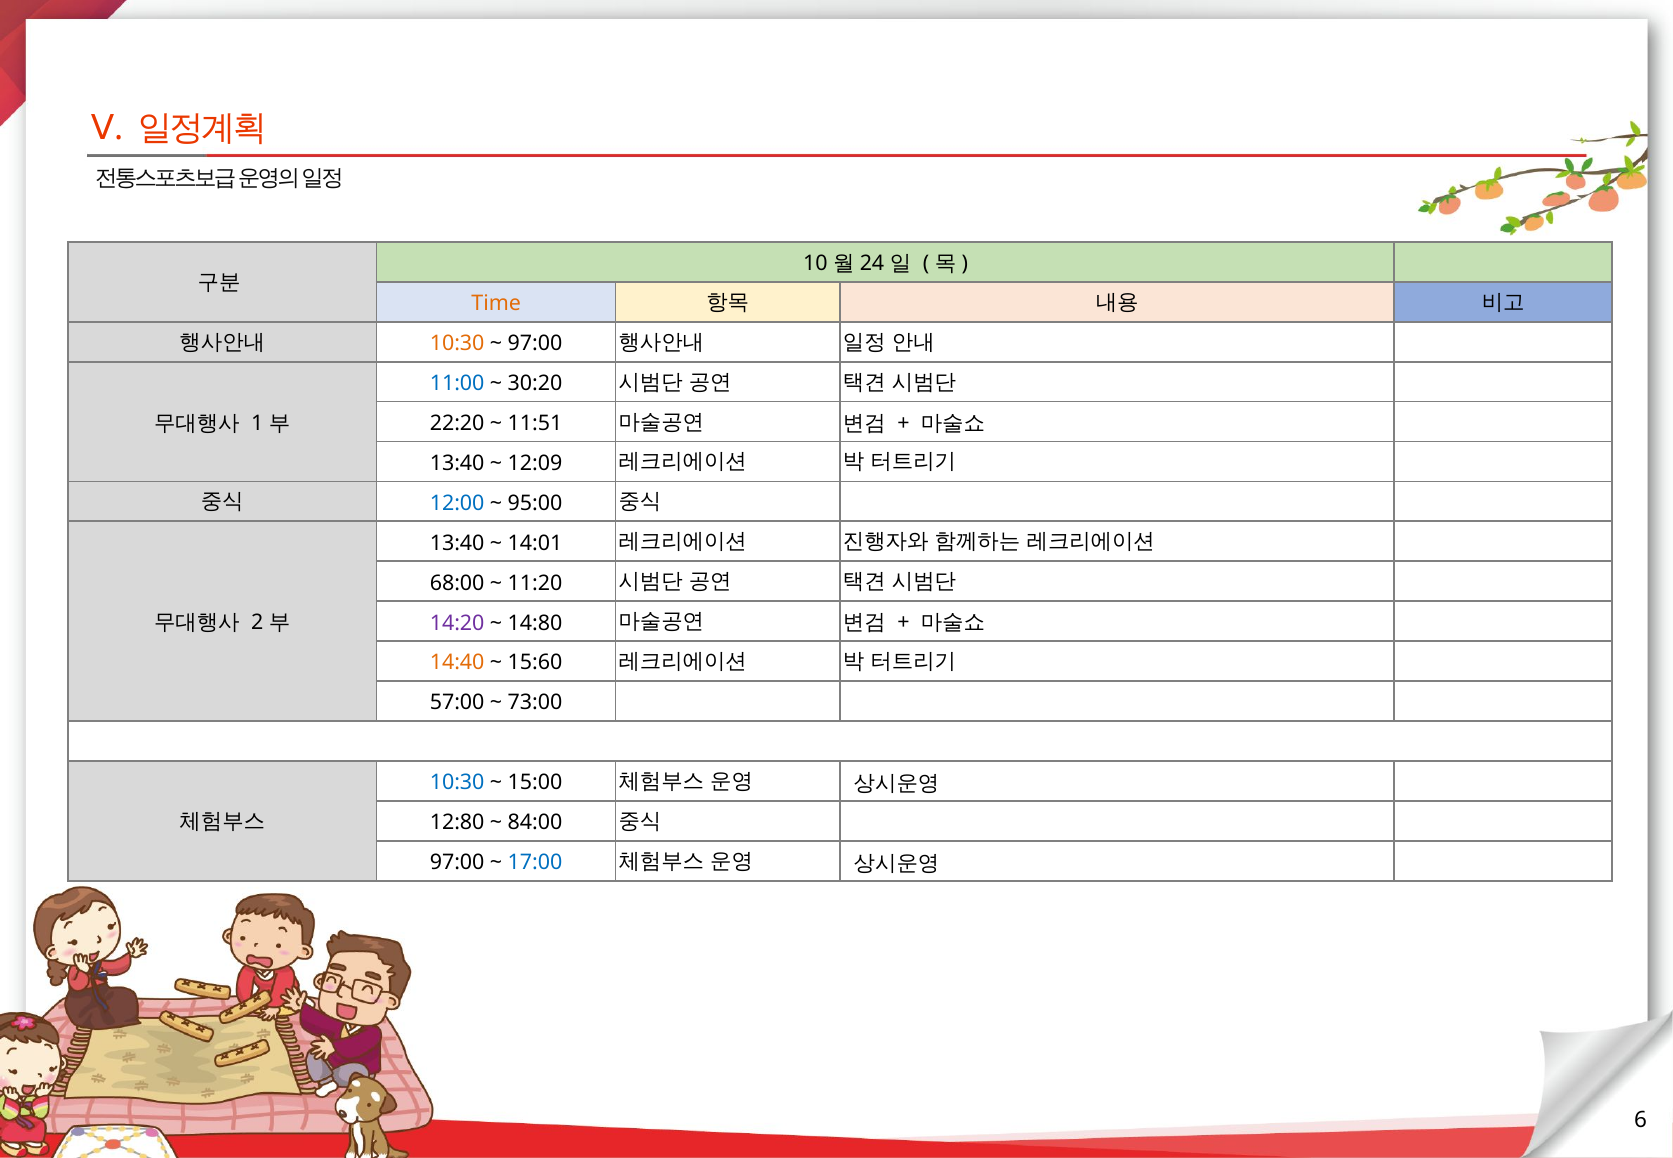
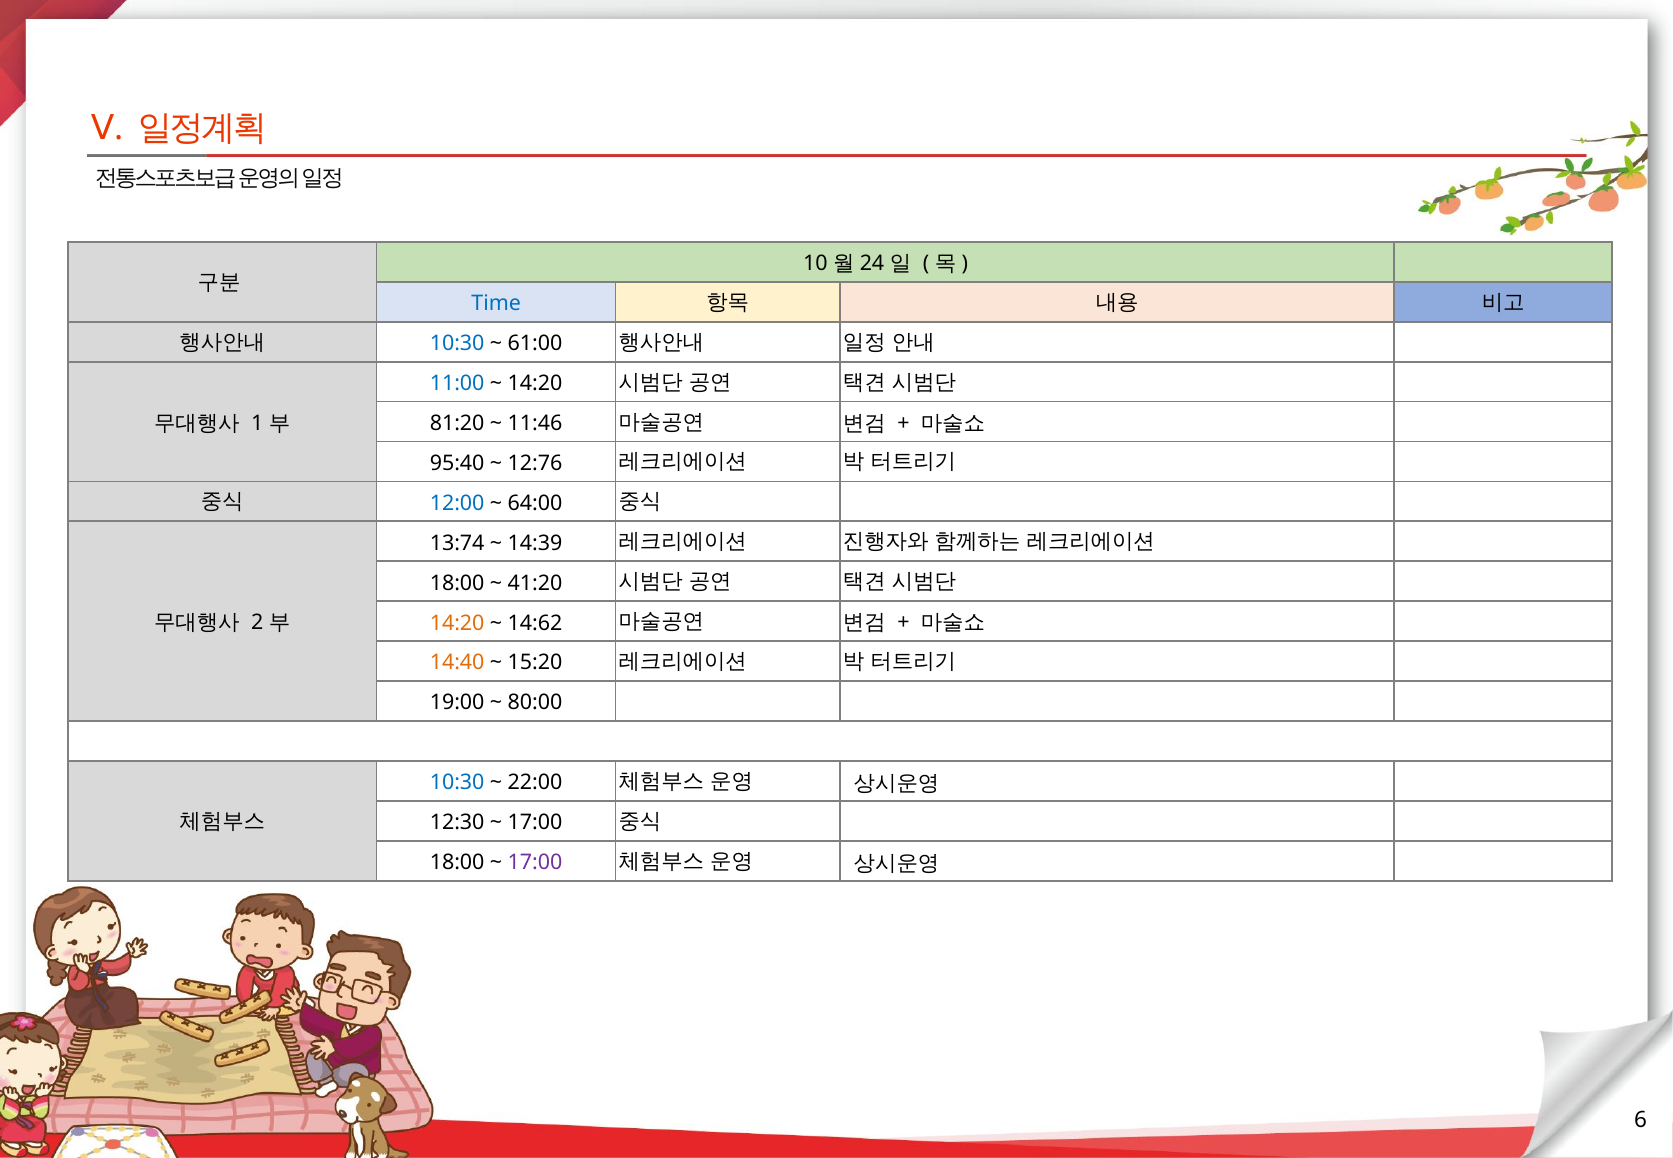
Time colour: orange -> blue
10:30 at (457, 343) colour: orange -> blue
97:00 at (535, 343): 97:00 -> 61:00
30:20 at (535, 383): 30:20 -> 14:20
22:20: 22:20 -> 81:20
11:51: 11:51 -> 11:46
13:40 at (457, 463): 13:40 -> 95:40
12:09: 12:09 -> 12:76
95:00: 95:00 -> 64:00
13:40 at (457, 543): 13:40 -> 13:74
14:01: 14:01 -> 14:39
68:00 at (457, 583): 68:00 -> 18:00
11:20: 11:20 -> 41:20
14:20 at (457, 623) colour: purple -> orange
14:80: 14:80 -> 14:62
15:60: 15:60 -> 15:20
57:00: 57:00 -> 19:00
73:00: 73:00 -> 80:00
15:00: 15:00 -> 22:00
12:80: 12:80 -> 12:30
84:00 at (535, 823): 84:00 -> 17:00
97:00 at (457, 863): 97:00 -> 18:00
17:00 at (535, 863) colour: blue -> purple
